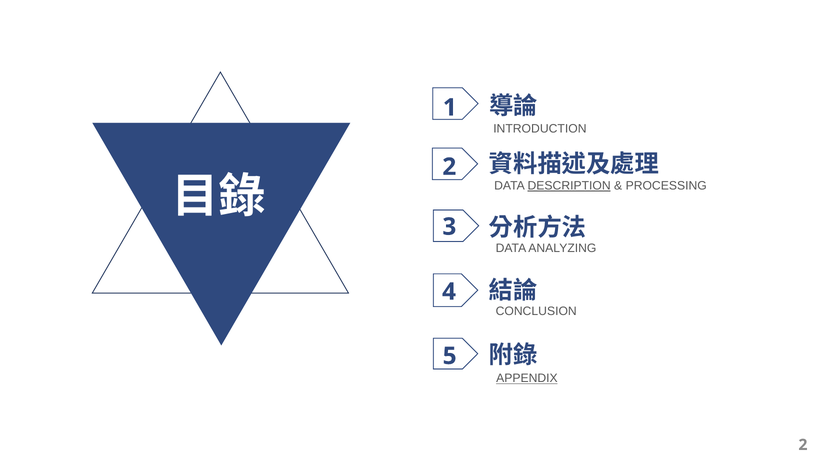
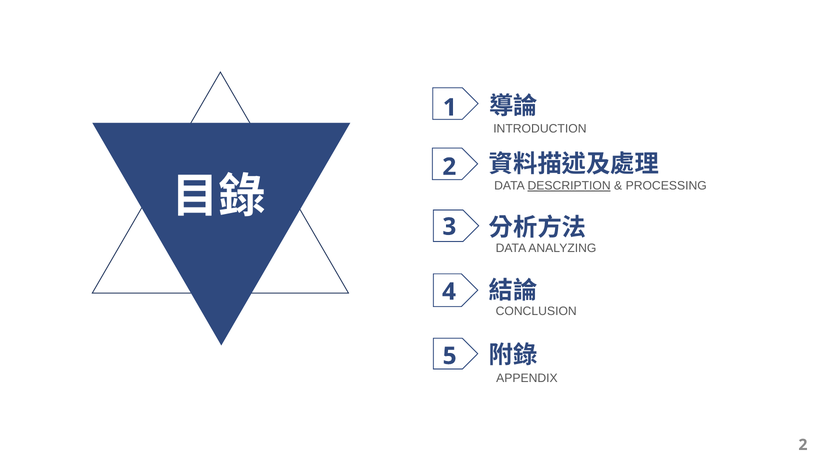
APPENDIX underline: present -> none
